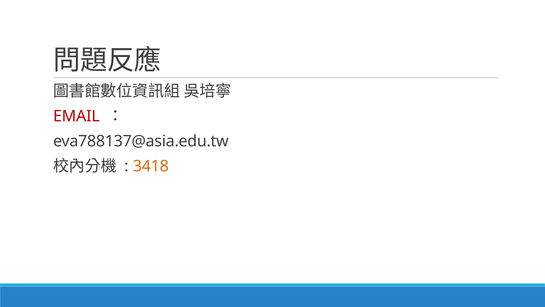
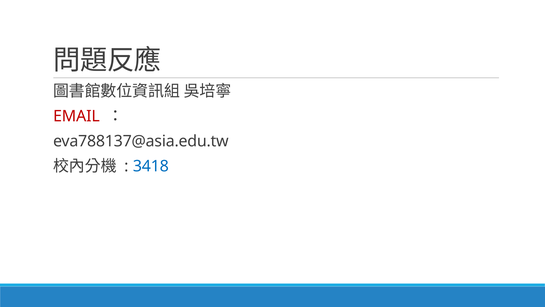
3418 colour: orange -> blue
